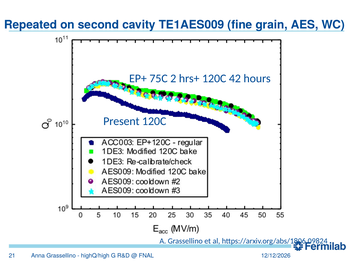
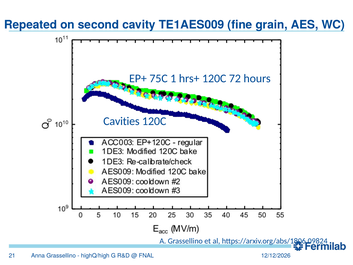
2: 2 -> 1
42: 42 -> 72
Present: Present -> Cavities
